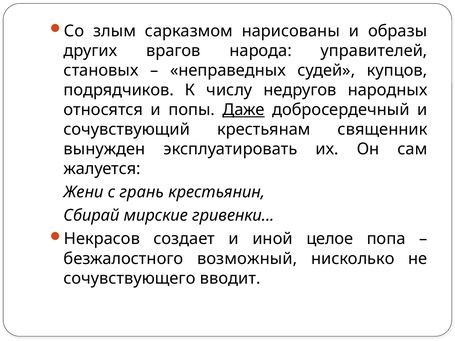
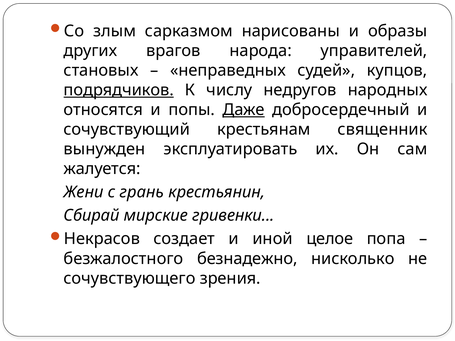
подрядчиков underline: none -> present
возможный: возможный -> безнадежно
вводит: вводит -> зрения
